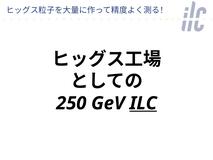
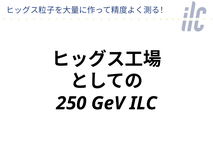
ILC underline: present -> none
